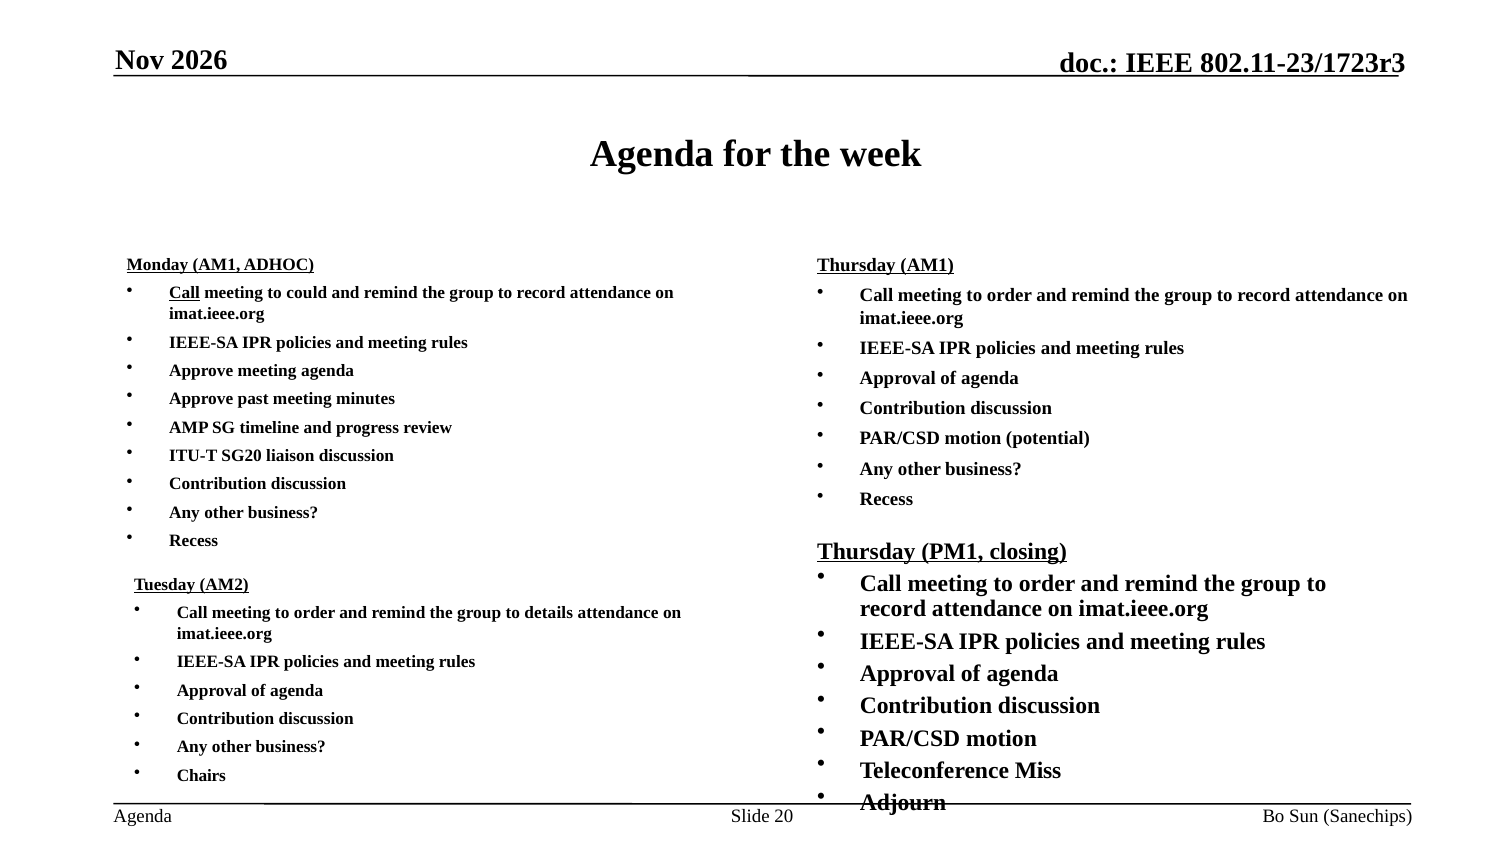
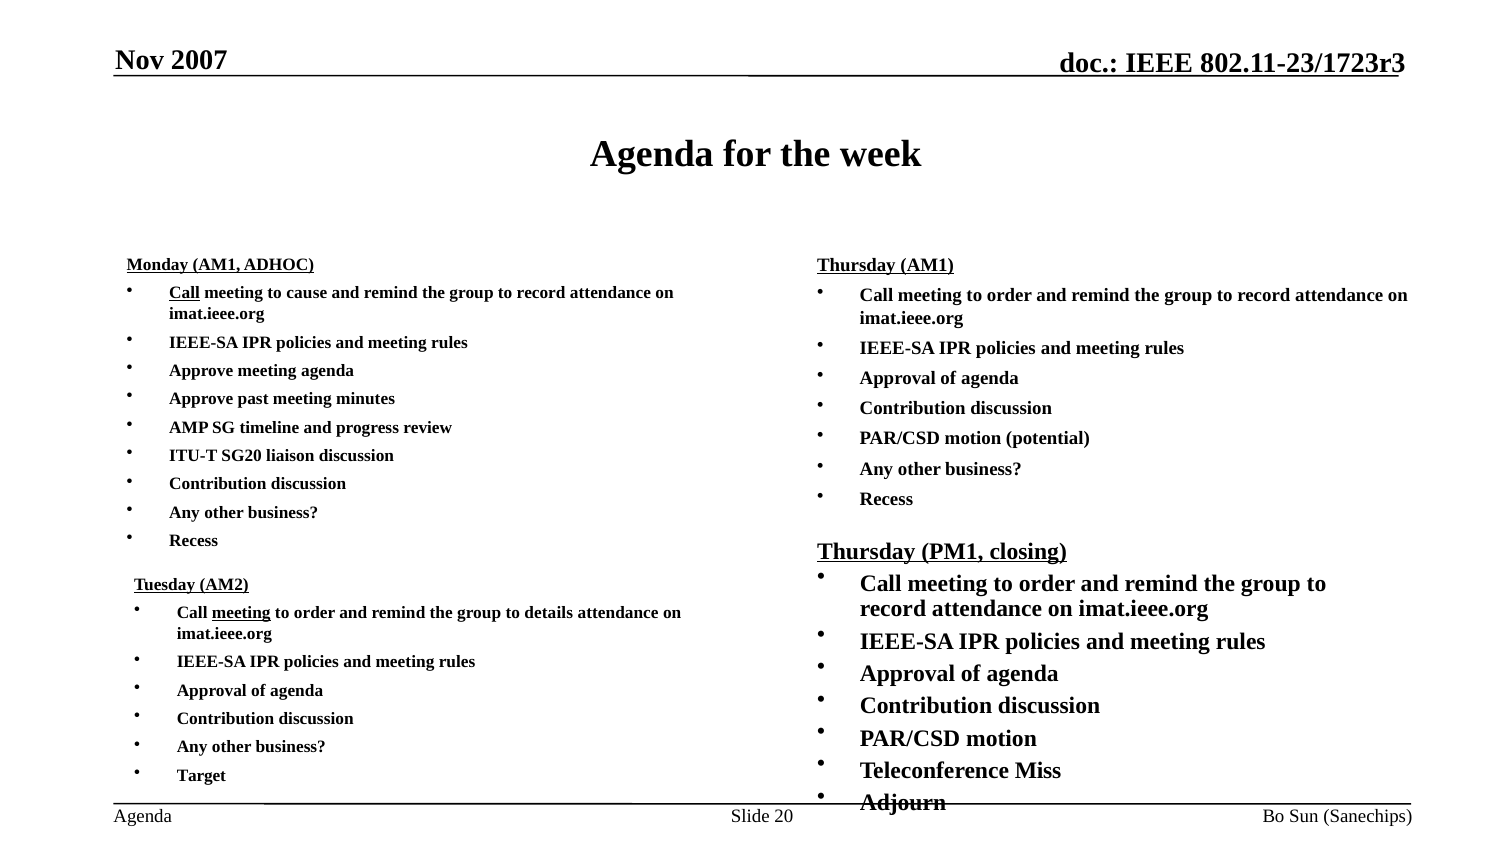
2026: 2026 -> 2007
could: could -> cause
meeting at (241, 613) underline: none -> present
Chairs: Chairs -> Target
